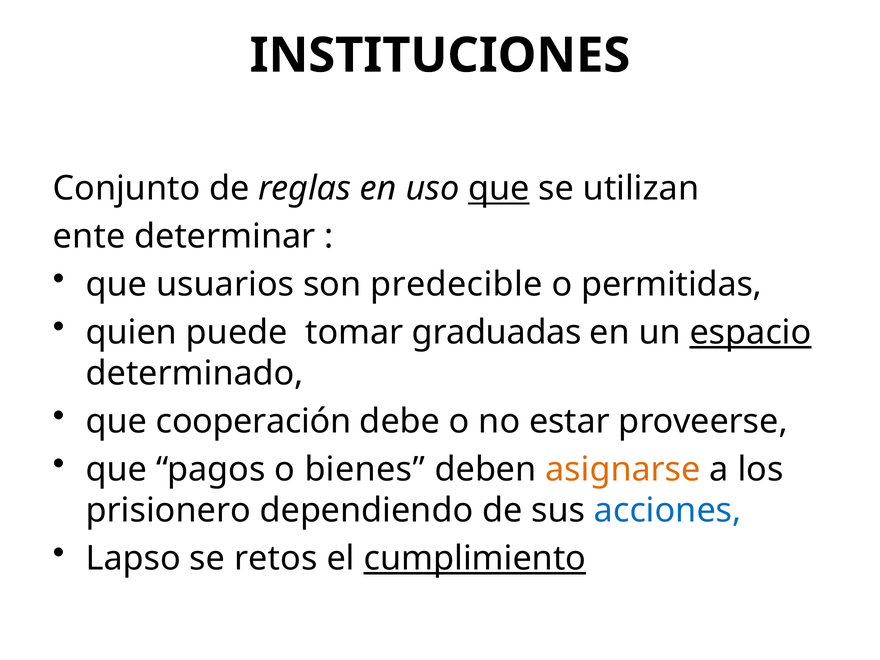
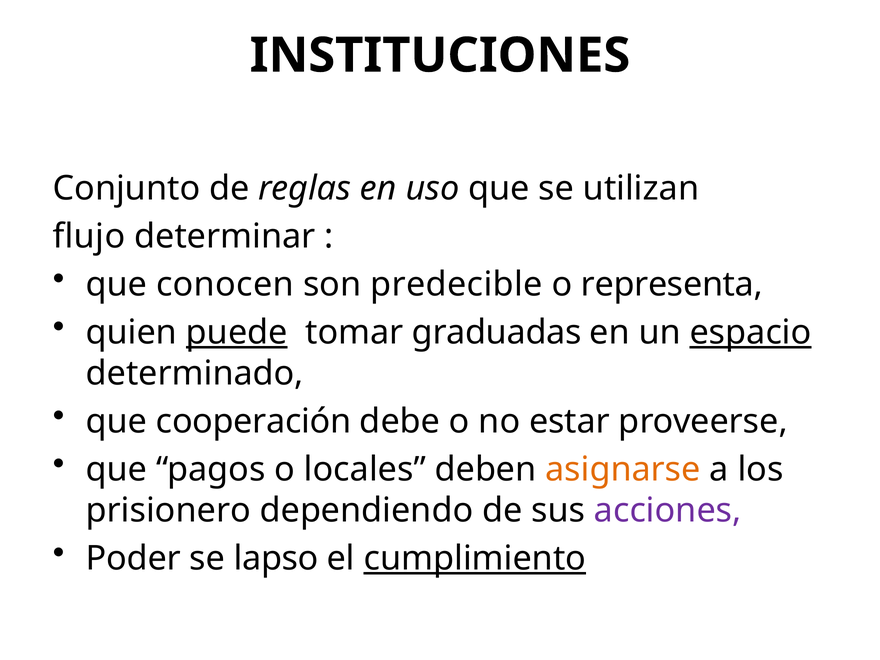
que at (499, 189) underline: present -> none
ente: ente -> flujo
usuarios: usuarios -> conocen
permitidas: permitidas -> representa
puede underline: none -> present
bienes: bienes -> locales
acciones colour: blue -> purple
Lapso: Lapso -> Poder
retos: retos -> lapso
